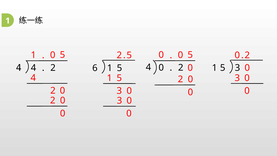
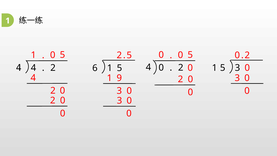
5 at (119, 78): 5 -> 9
